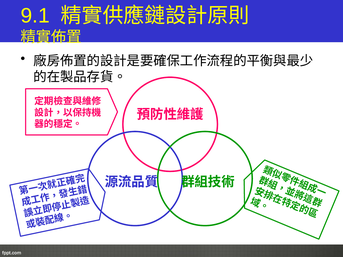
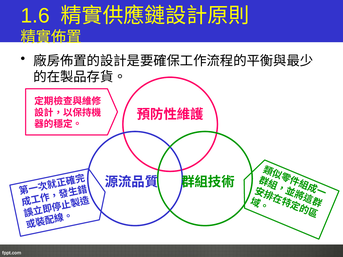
9.1: 9.1 -> 1.6
